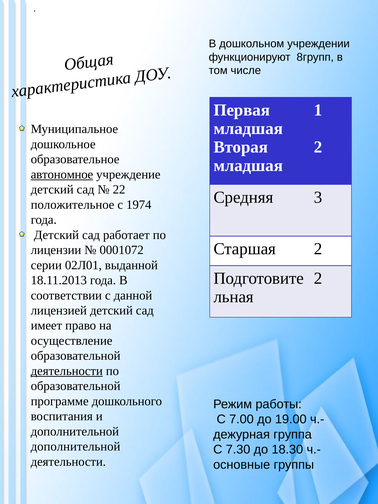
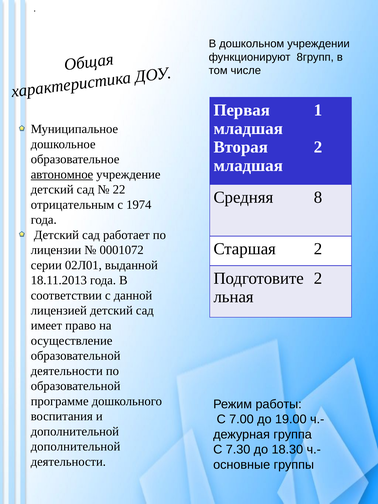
3: 3 -> 8
положительное: положительное -> отрицательным
деятельности at (67, 371) underline: present -> none
